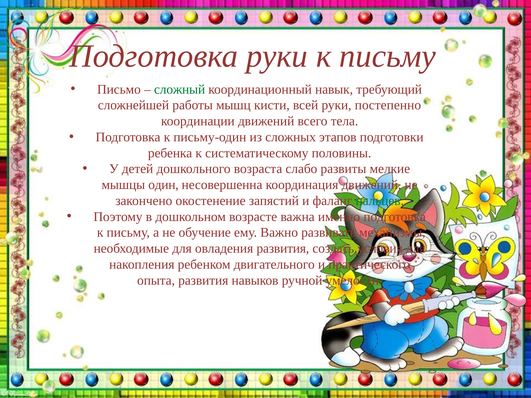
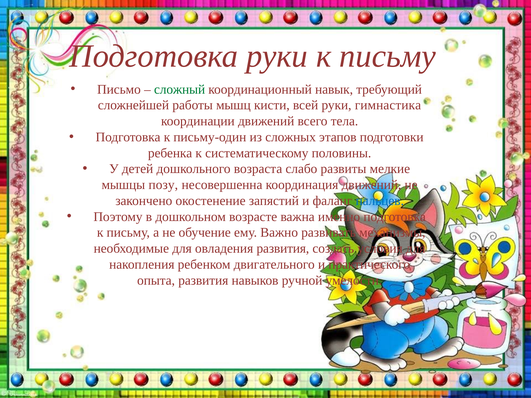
постепенно: постепенно -> гимнастика
один: один -> позу
пальцев colour: green -> blue
